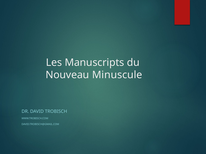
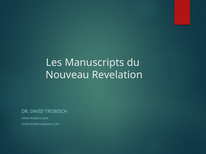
Minuscule: Minuscule -> Revelation
